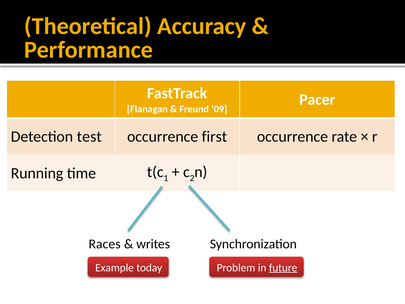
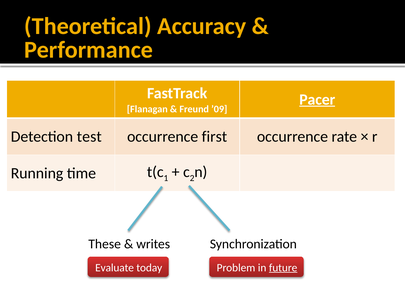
Pacer underline: none -> present
Races: Races -> These
Example: Example -> Evaluate
